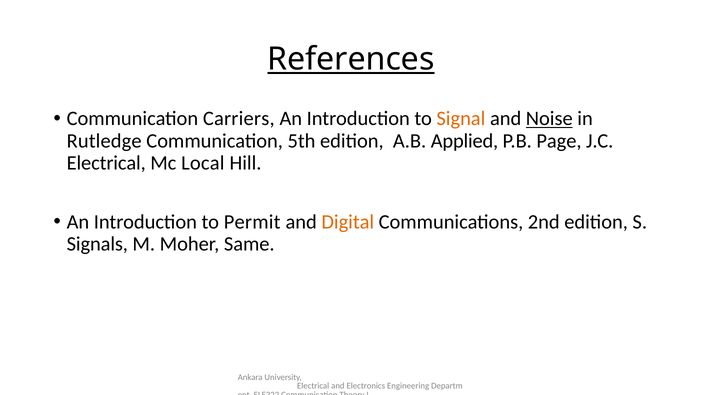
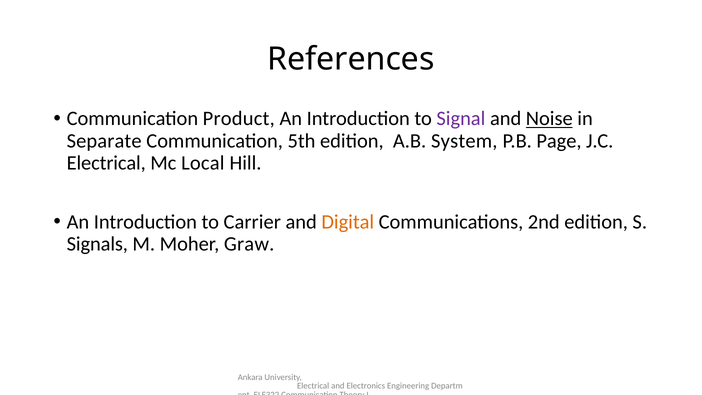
References underline: present -> none
Carriers: Carriers -> Product
Signal colour: orange -> purple
Rutledge: Rutledge -> Separate
Applied: Applied -> System
Permit: Permit -> Carrier
Same: Same -> Graw
